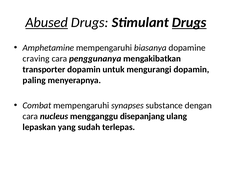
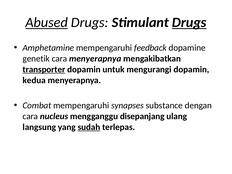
biasanya: biasanya -> feedback
craving: craving -> genetik
cara penggunanya: penggunanya -> menyerapnya
transporter underline: none -> present
paling: paling -> kedua
lepaskan: lepaskan -> langsung
sudah underline: none -> present
